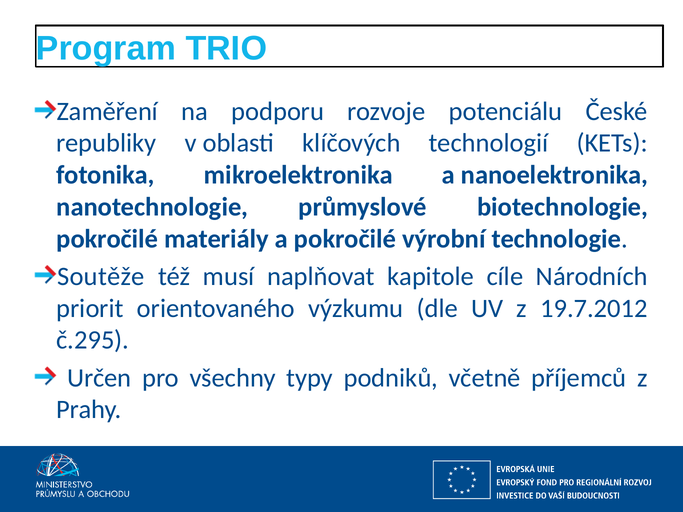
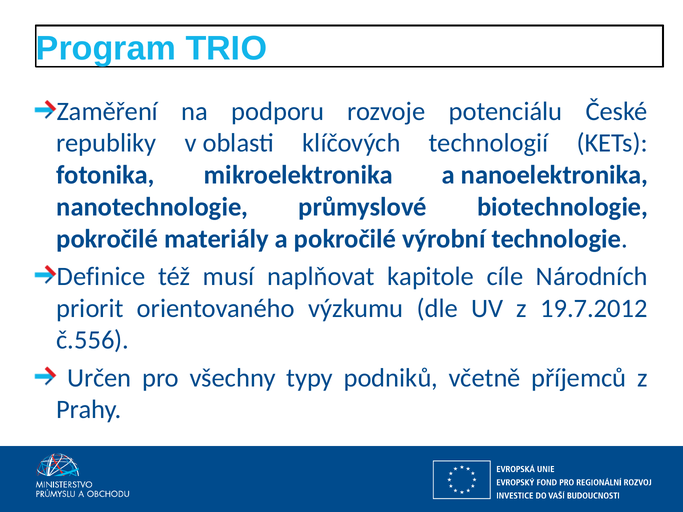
Soutěže: Soutěže -> Definice
č.295: č.295 -> č.556
